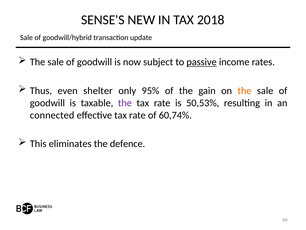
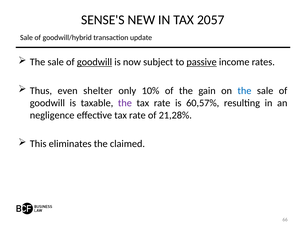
2018: 2018 -> 2057
goodwill at (94, 62) underline: none -> present
95%: 95% -> 10%
the at (244, 90) colour: orange -> blue
50,53%: 50,53% -> 60,57%
connected: connected -> negligence
60,74%: 60,74% -> 21,28%
defence: defence -> claimed
